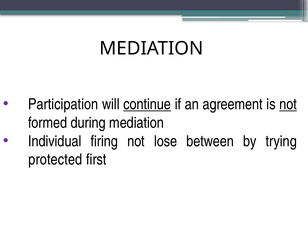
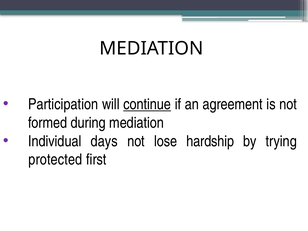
not at (288, 104) underline: present -> none
firing: firing -> days
between: between -> hardship
